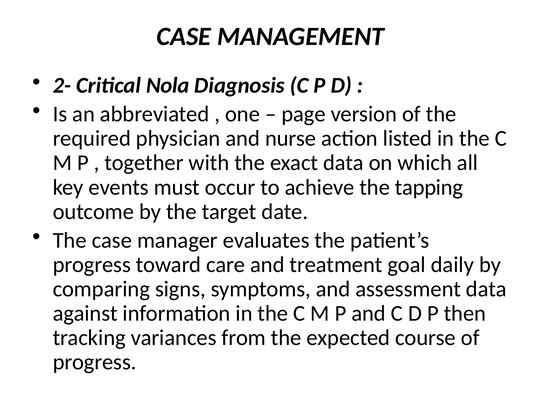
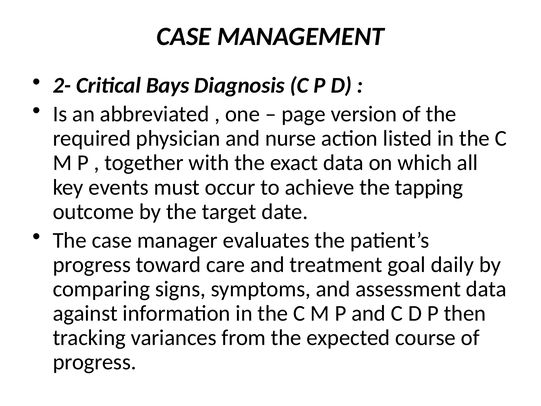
Nola: Nola -> Bays
